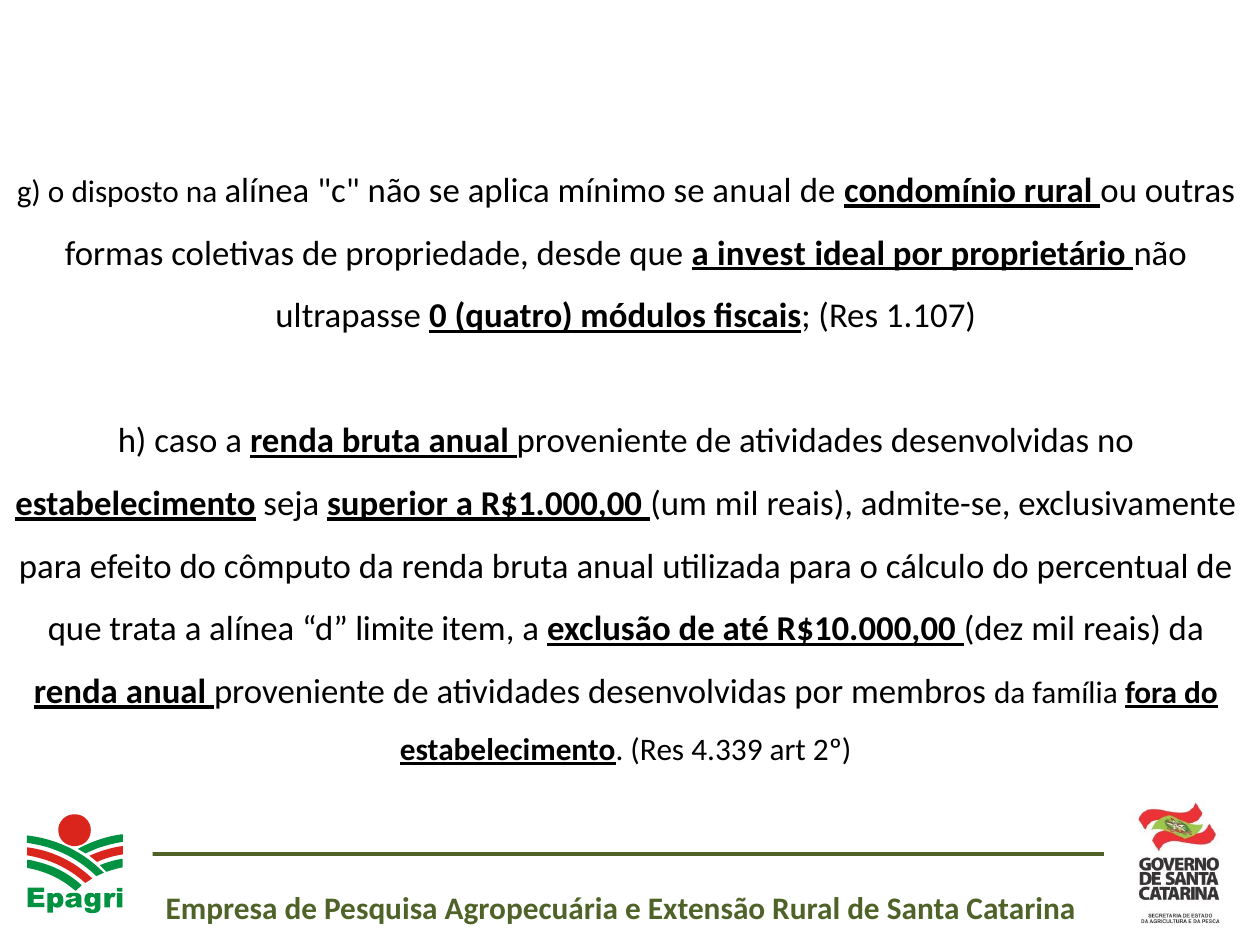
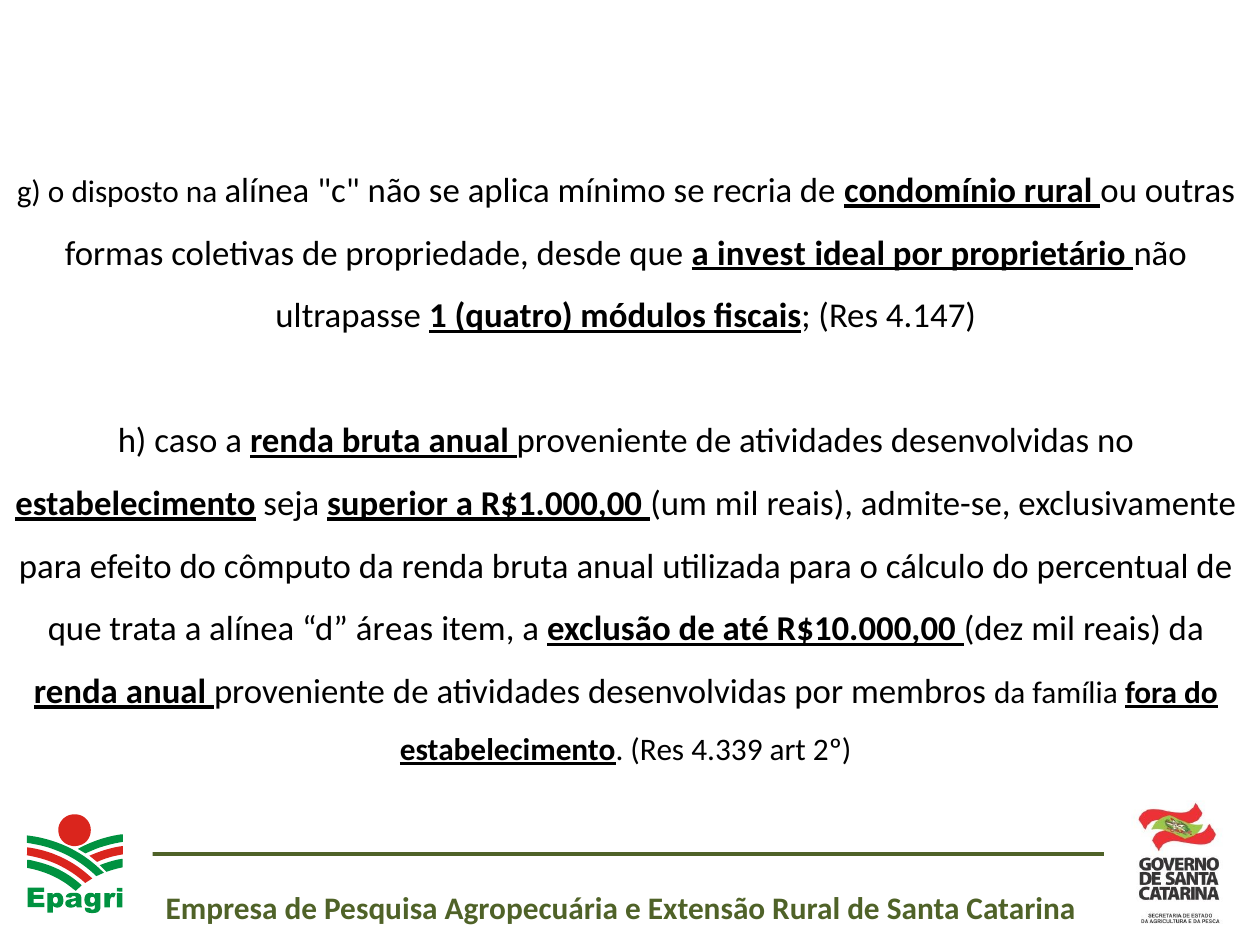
se anual: anual -> recria
0: 0 -> 1
1.107: 1.107 -> 4.147
limite: limite -> áreas
